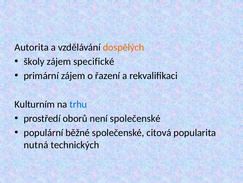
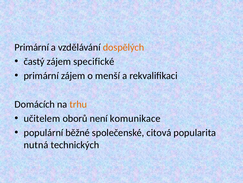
Autorita at (32, 47): Autorita -> Primární
školy: školy -> častý
řazení: řazení -> menší
Kulturním: Kulturním -> Domácích
trhu colour: blue -> orange
prostředí: prostředí -> učitelem
není společenské: společenské -> komunikace
